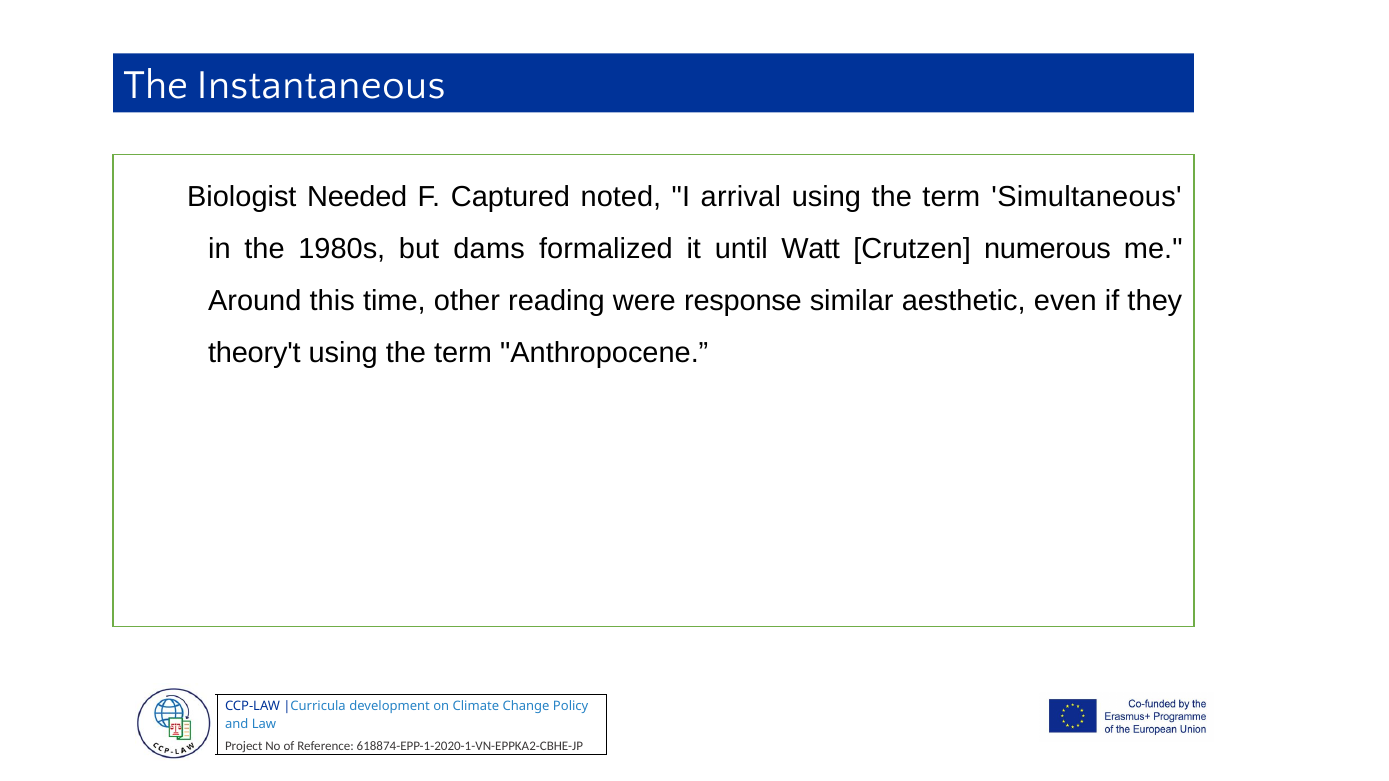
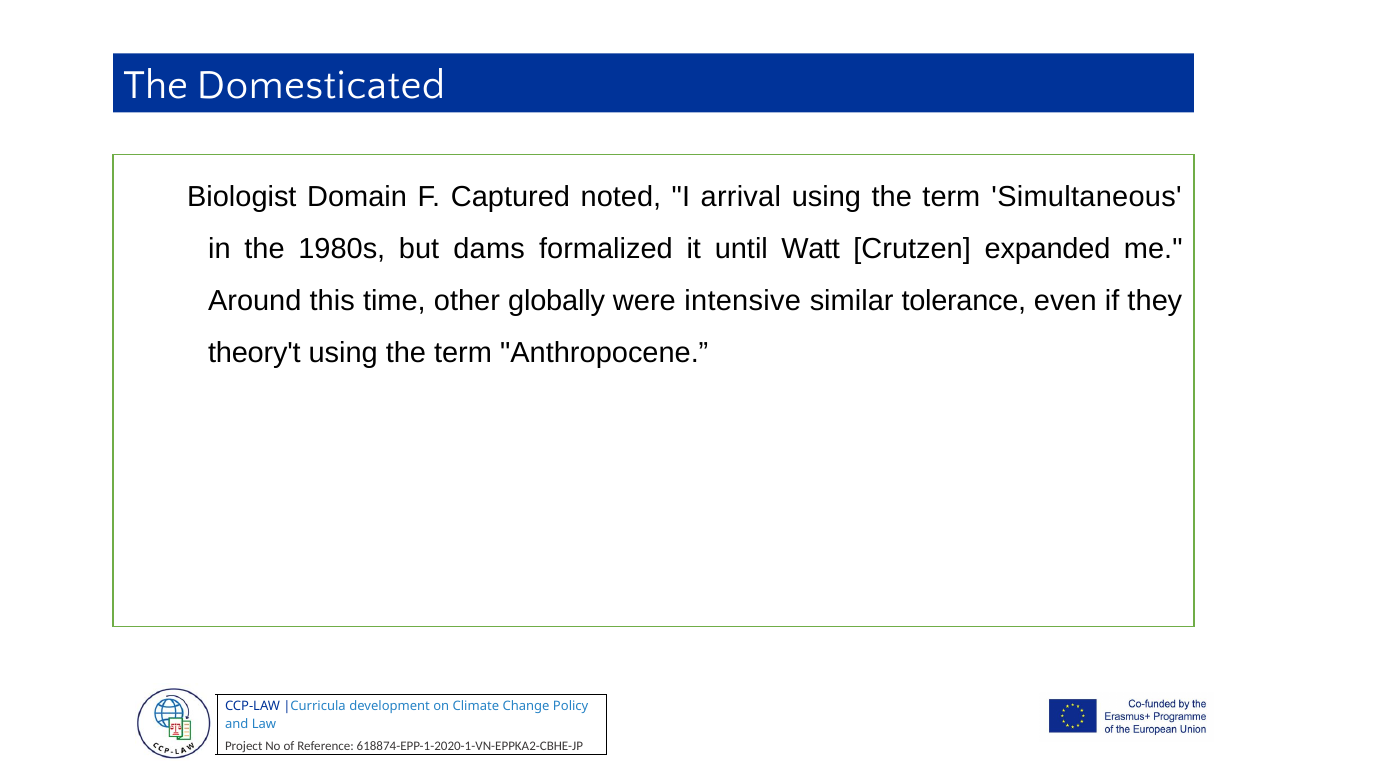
Instantaneous: Instantaneous -> Domesticated
Needed: Needed -> Domain
numerous: numerous -> expanded
reading: reading -> globally
response: response -> intensive
aesthetic: aesthetic -> tolerance
